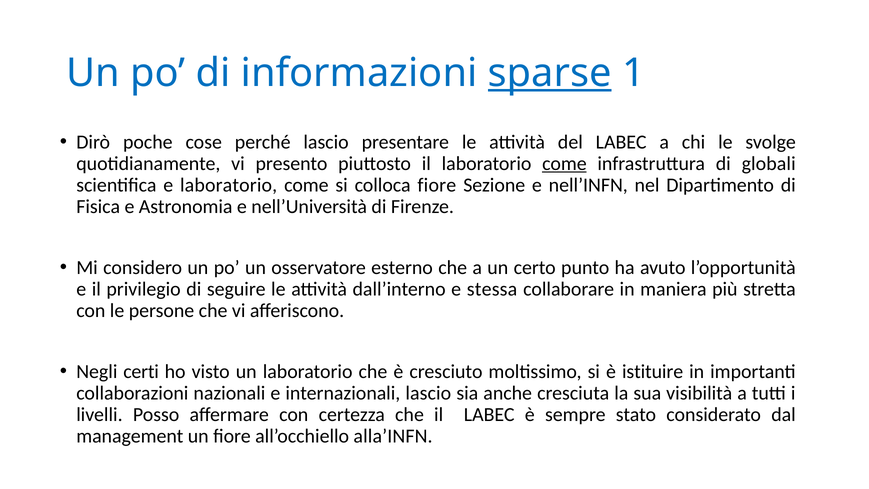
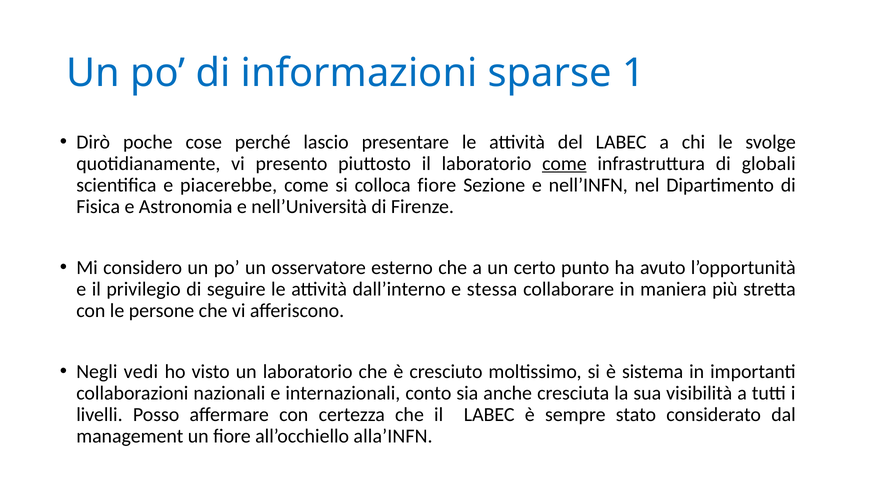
sparse underline: present -> none
e laboratorio: laboratorio -> piacerebbe
certi: certi -> vedi
istituire: istituire -> sistema
internazionali lascio: lascio -> conto
